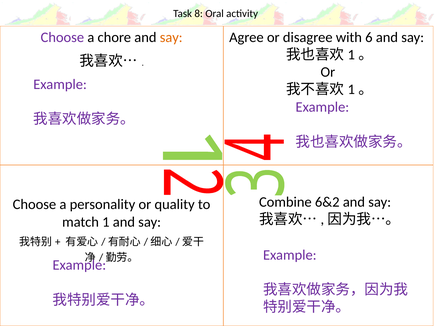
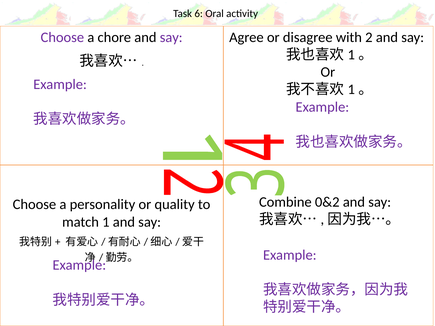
8: 8 -> 6
say at (171, 37) colour: orange -> purple
6: 6 -> 2
6&2: 6&2 -> 0&2
